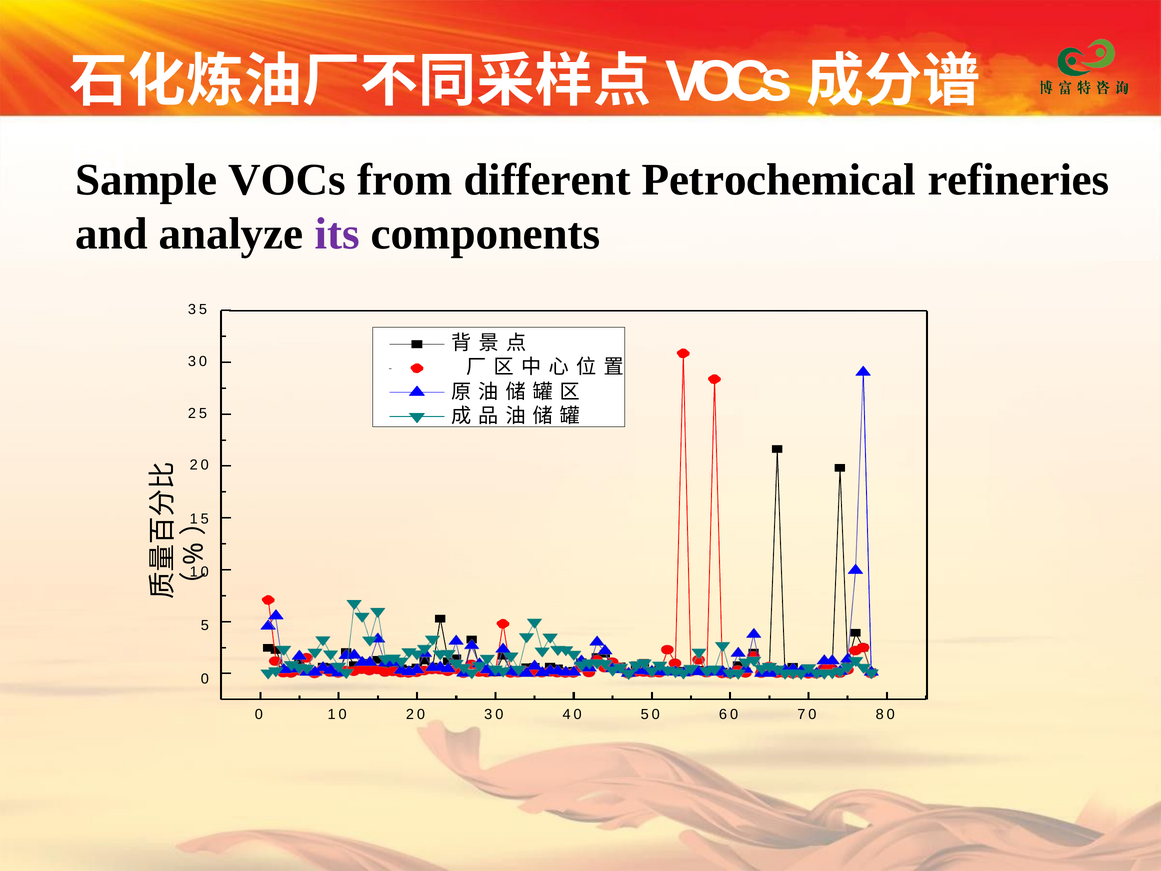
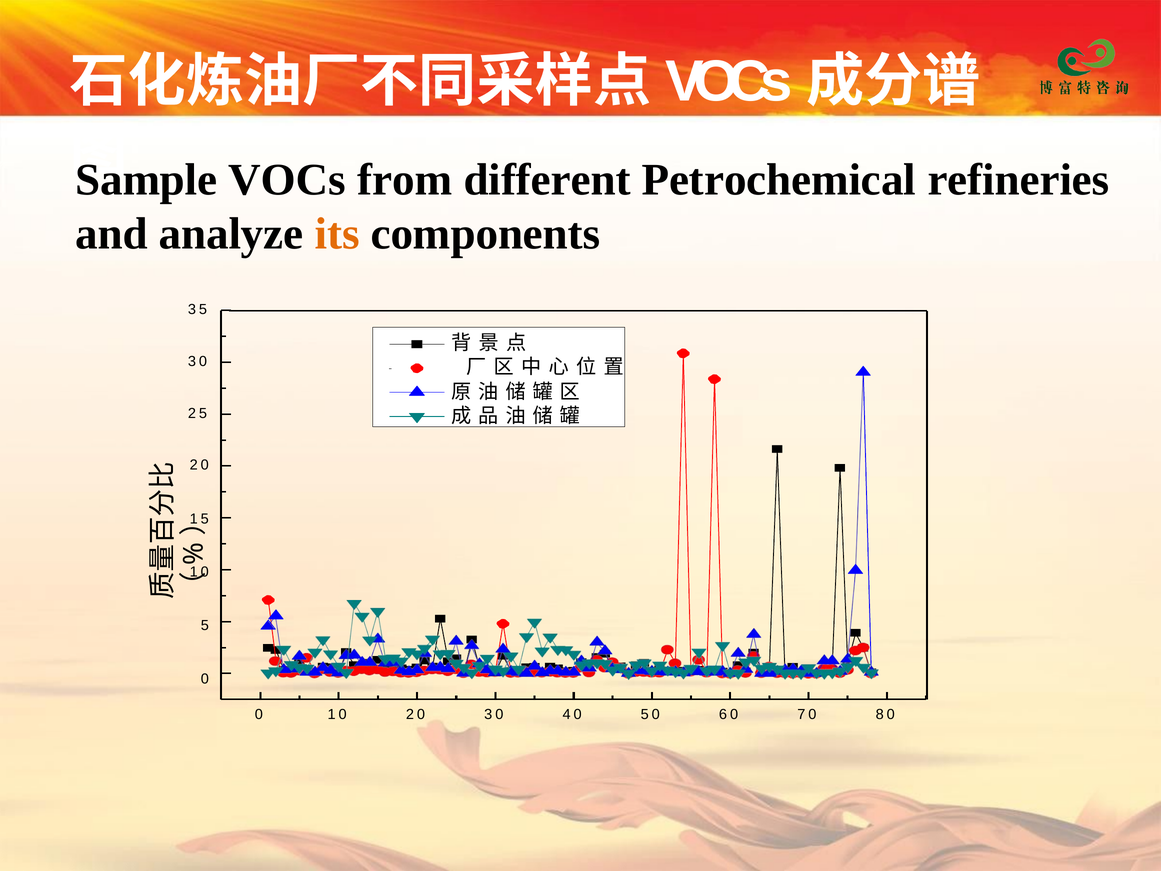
its colour: purple -> orange
